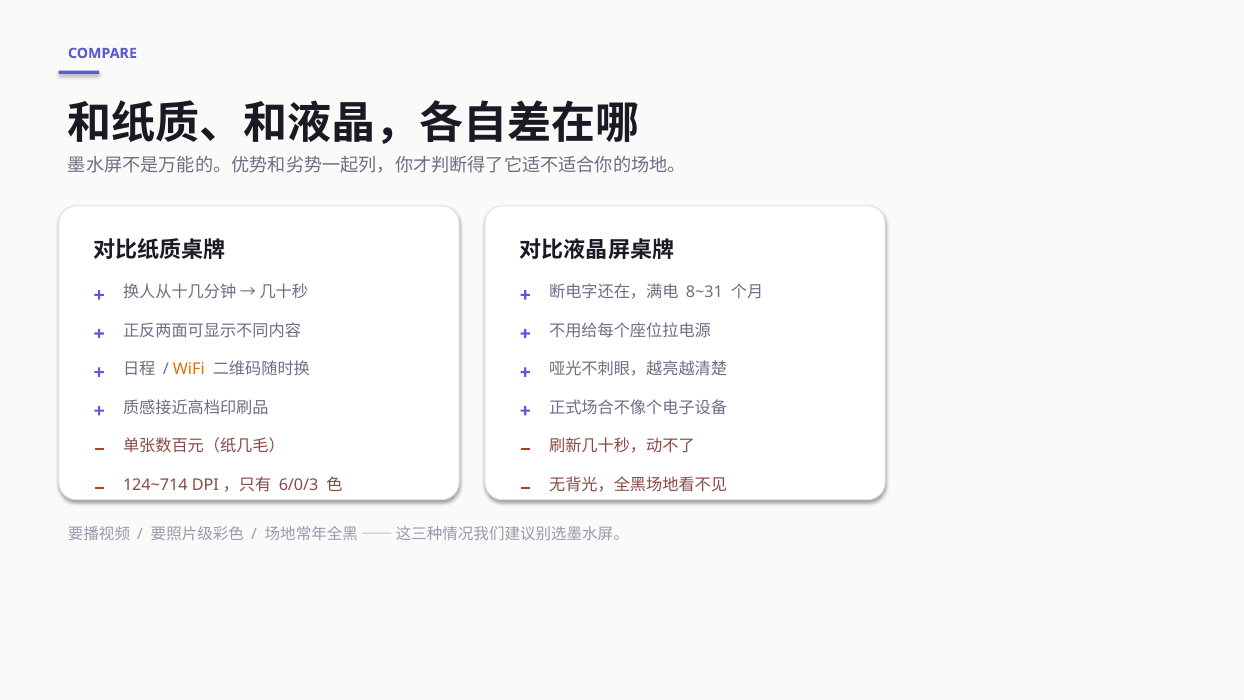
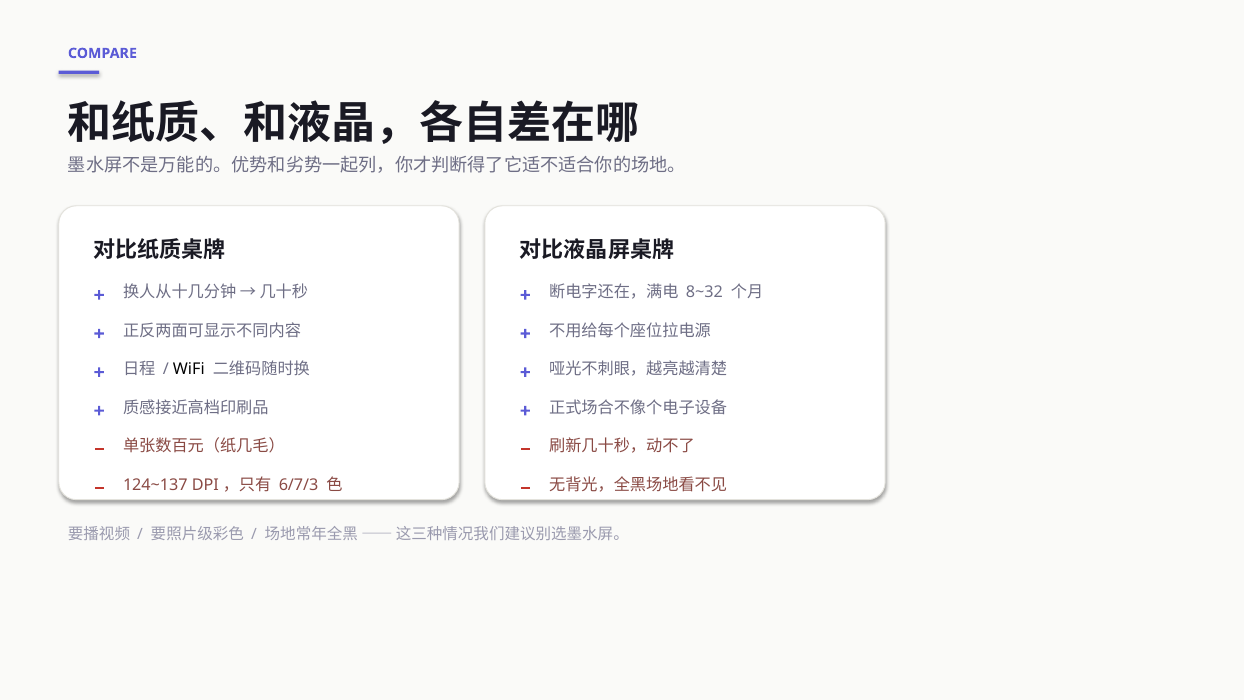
8~31: 8~31 -> 8~32
WiFi colour: orange -> black
124~714: 124~714 -> 124~137
6/0/3: 6/0/3 -> 6/7/3
